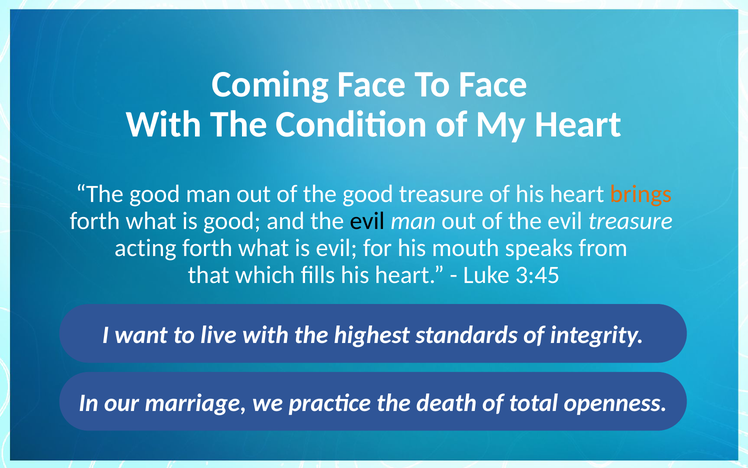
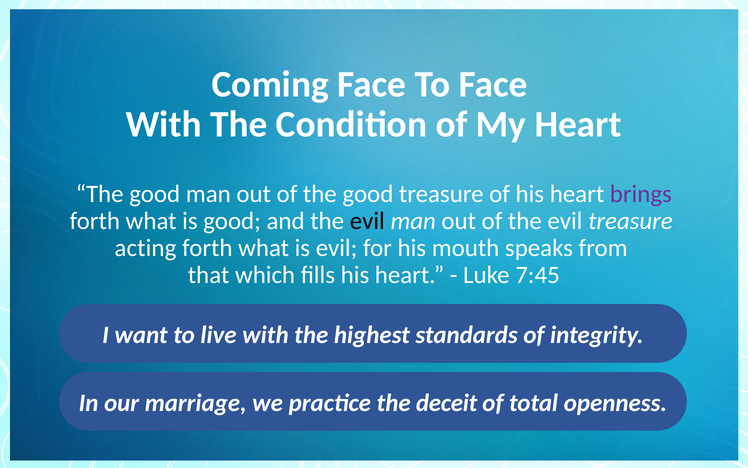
brings colour: orange -> purple
3:45: 3:45 -> 7:45
death: death -> deceit
